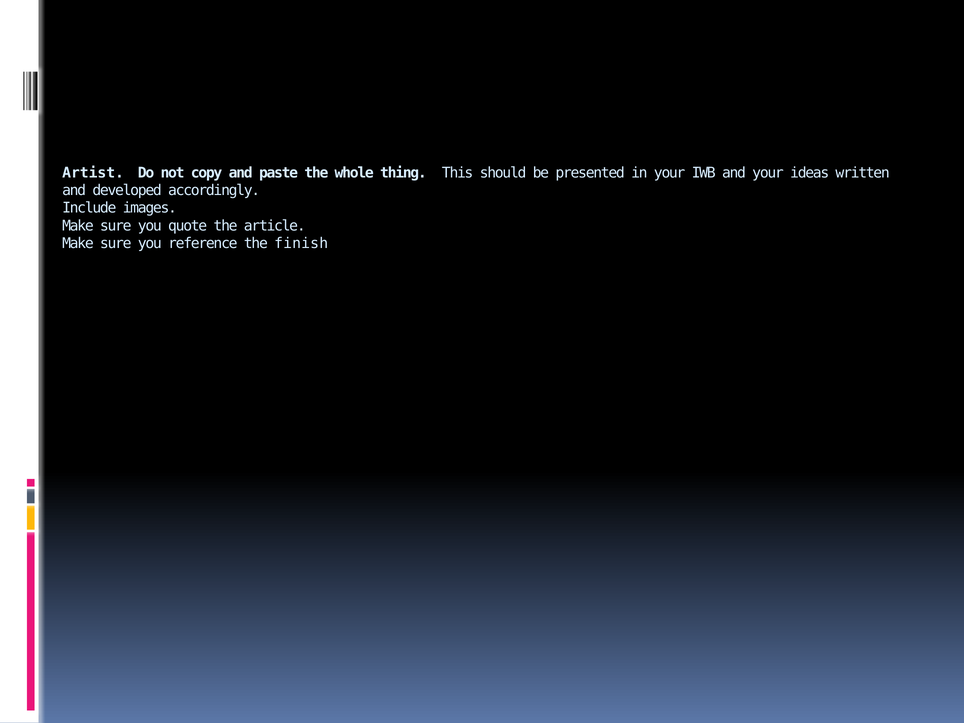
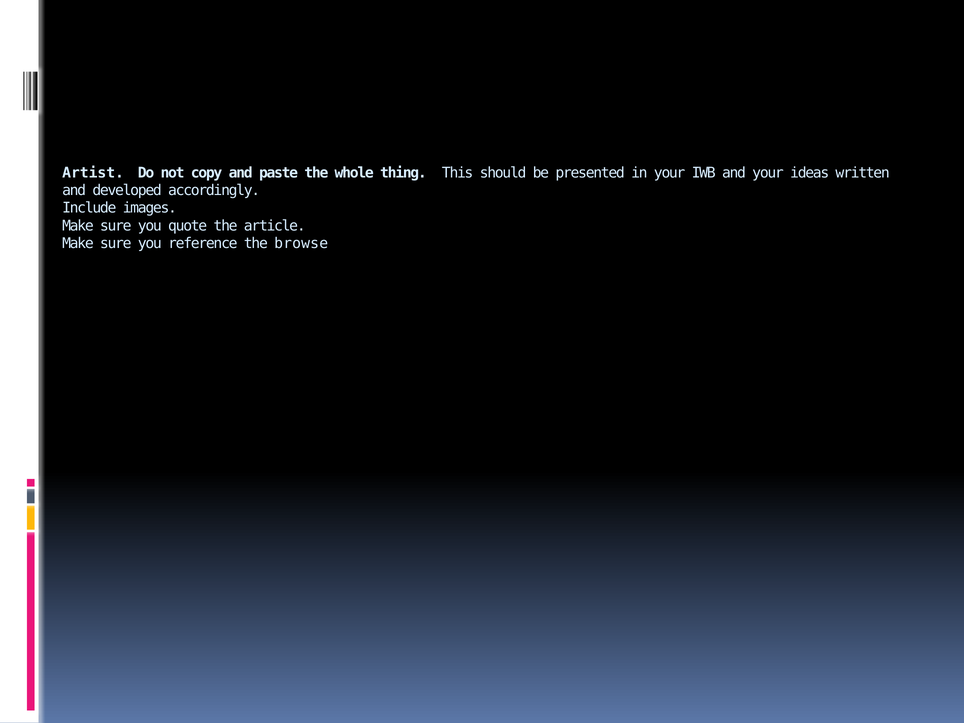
finish: finish -> browse
